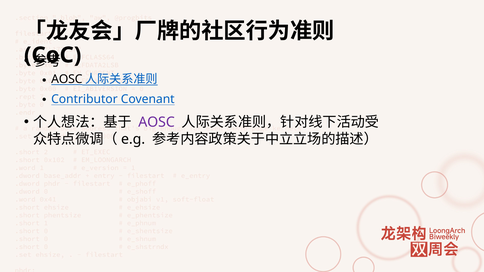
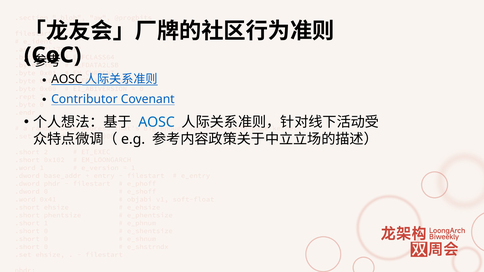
AOSC at (157, 122) colour: purple -> blue
